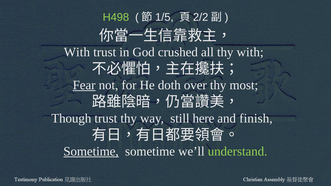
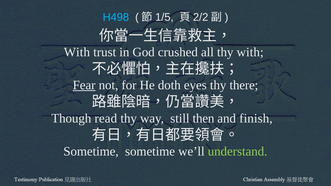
H498 colour: light green -> light blue
over: over -> eyes
most: most -> there
Though trust: trust -> read
here: here -> then
Sometime at (91, 152) underline: present -> none
